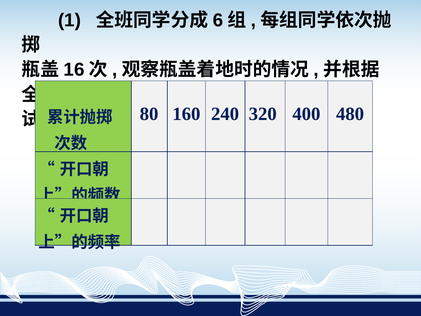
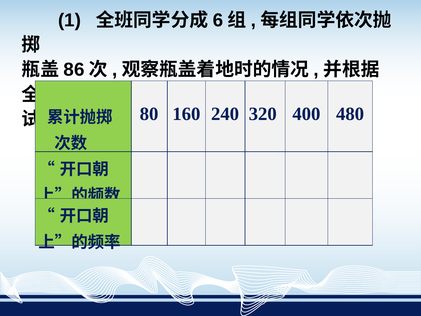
16: 16 -> 86
